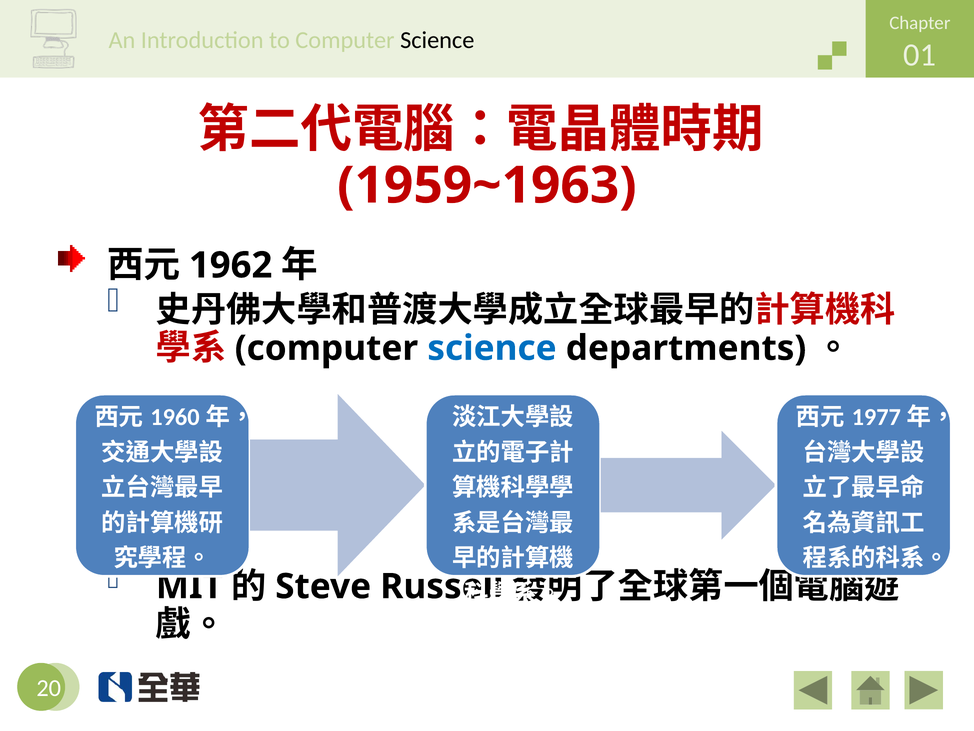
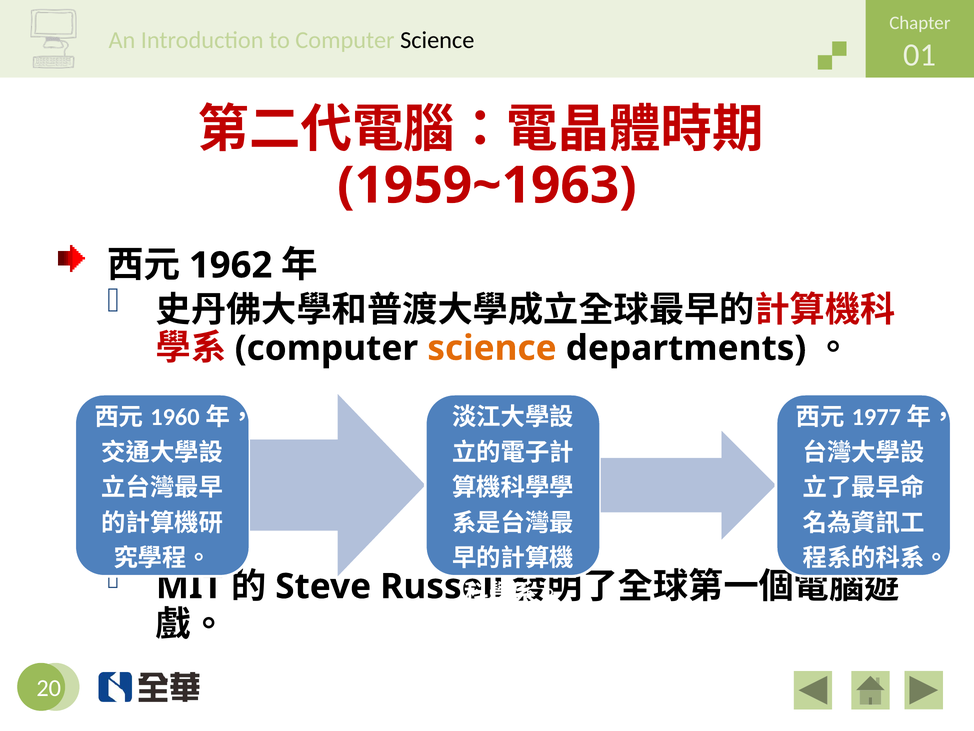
science at (492, 348) colour: blue -> orange
